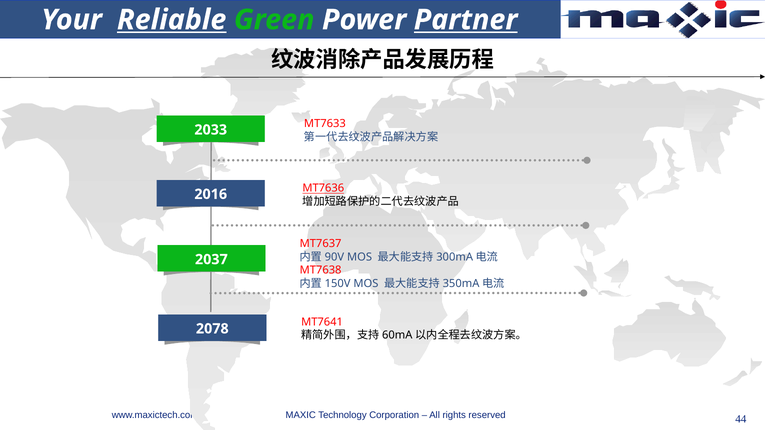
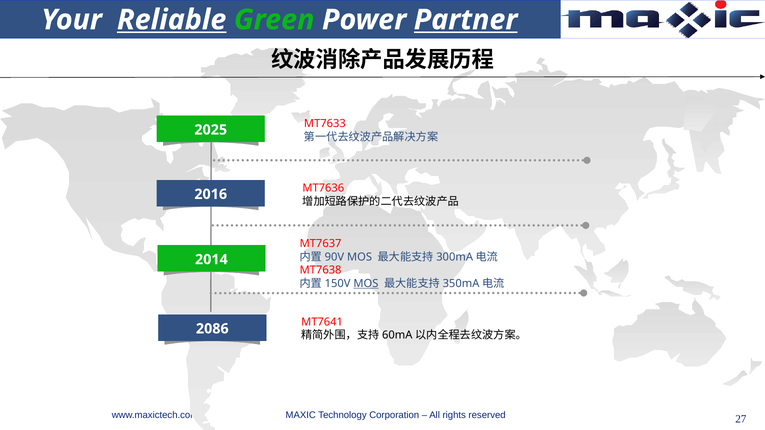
2033: 2033 -> 2025
MT7636 underline: present -> none
2037: 2037 -> 2014
MOS at (366, 284) underline: none -> present
2078: 2078 -> 2086
44: 44 -> 27
